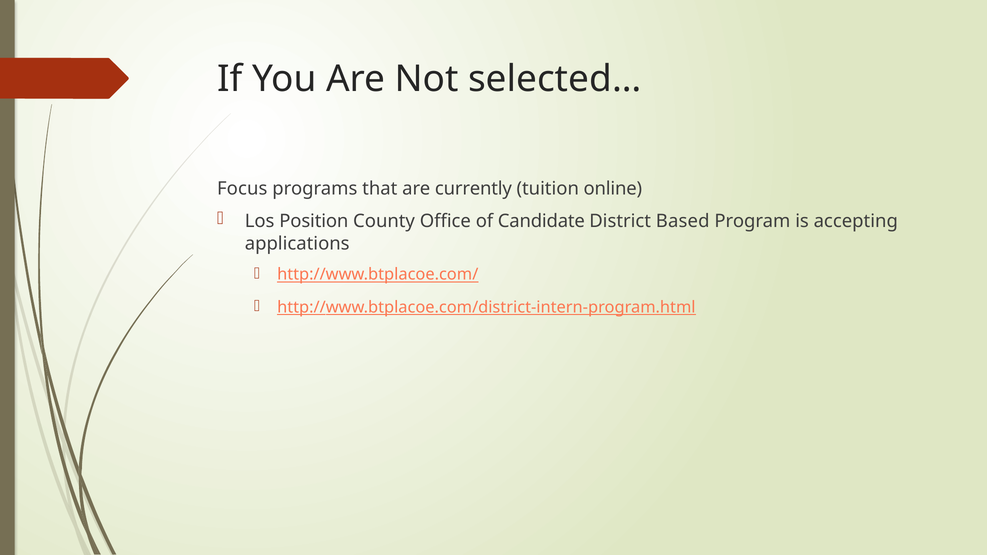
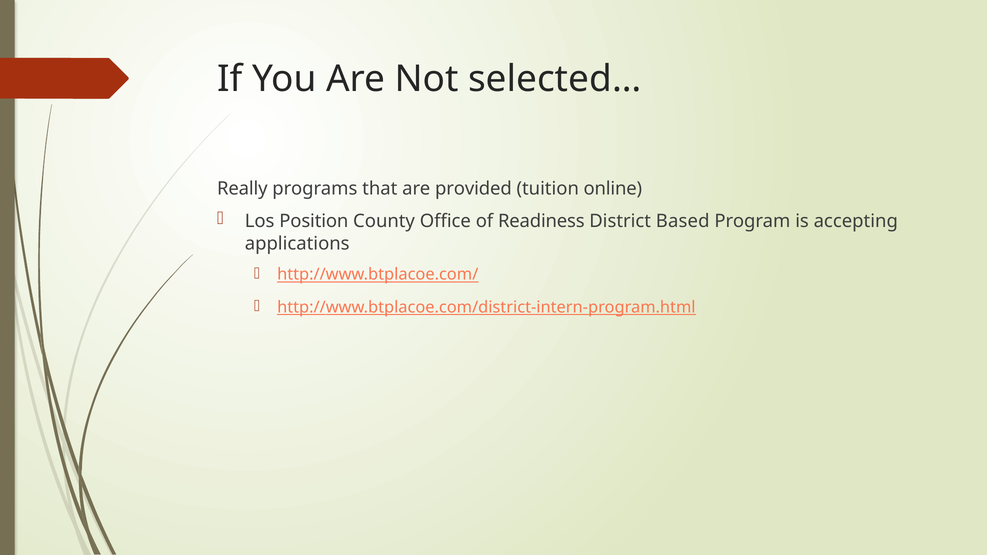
Focus: Focus -> Really
currently: currently -> provided
Candidate: Candidate -> Readiness
